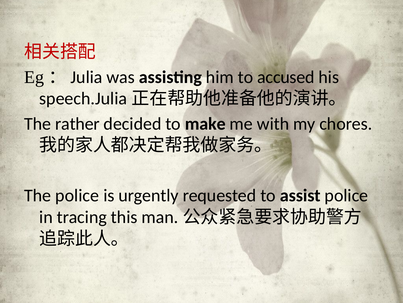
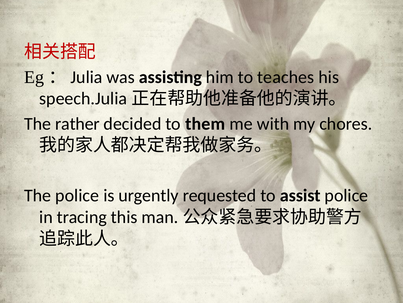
accused: accused -> teaches
make: make -> them
